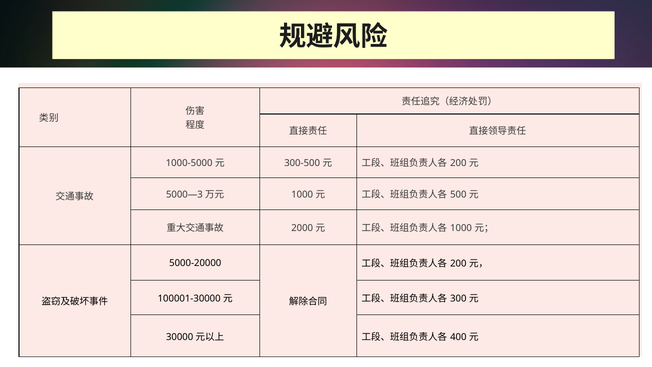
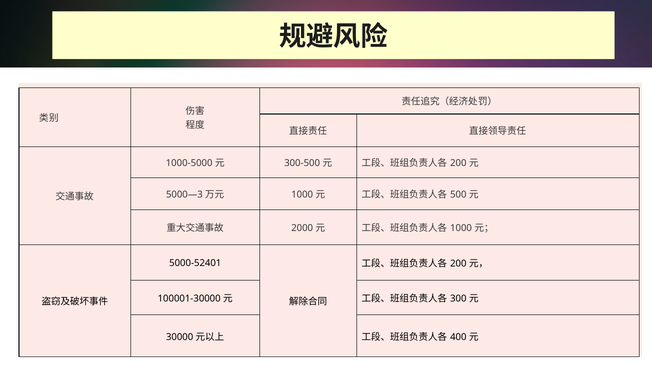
5000-20000: 5000-20000 -> 5000-52401
